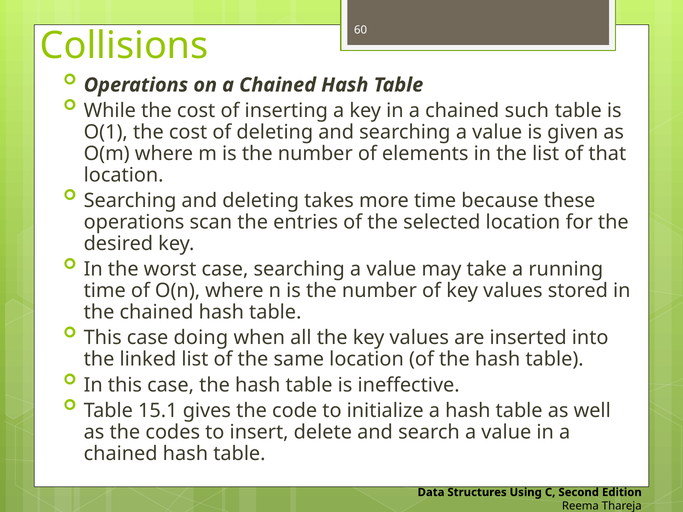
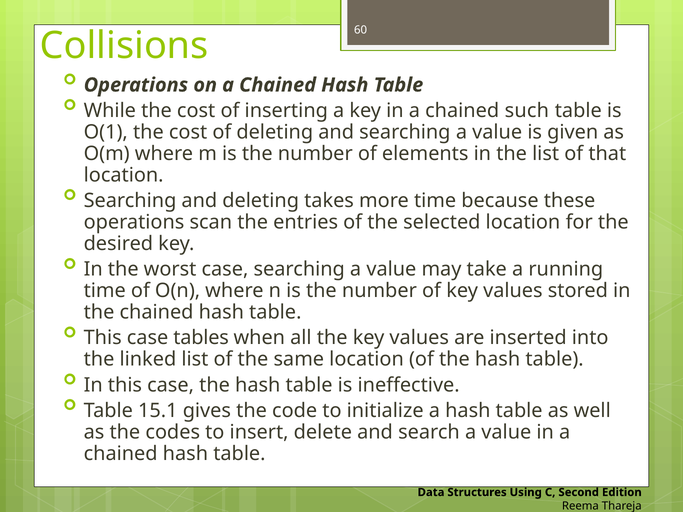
doing: doing -> tables
